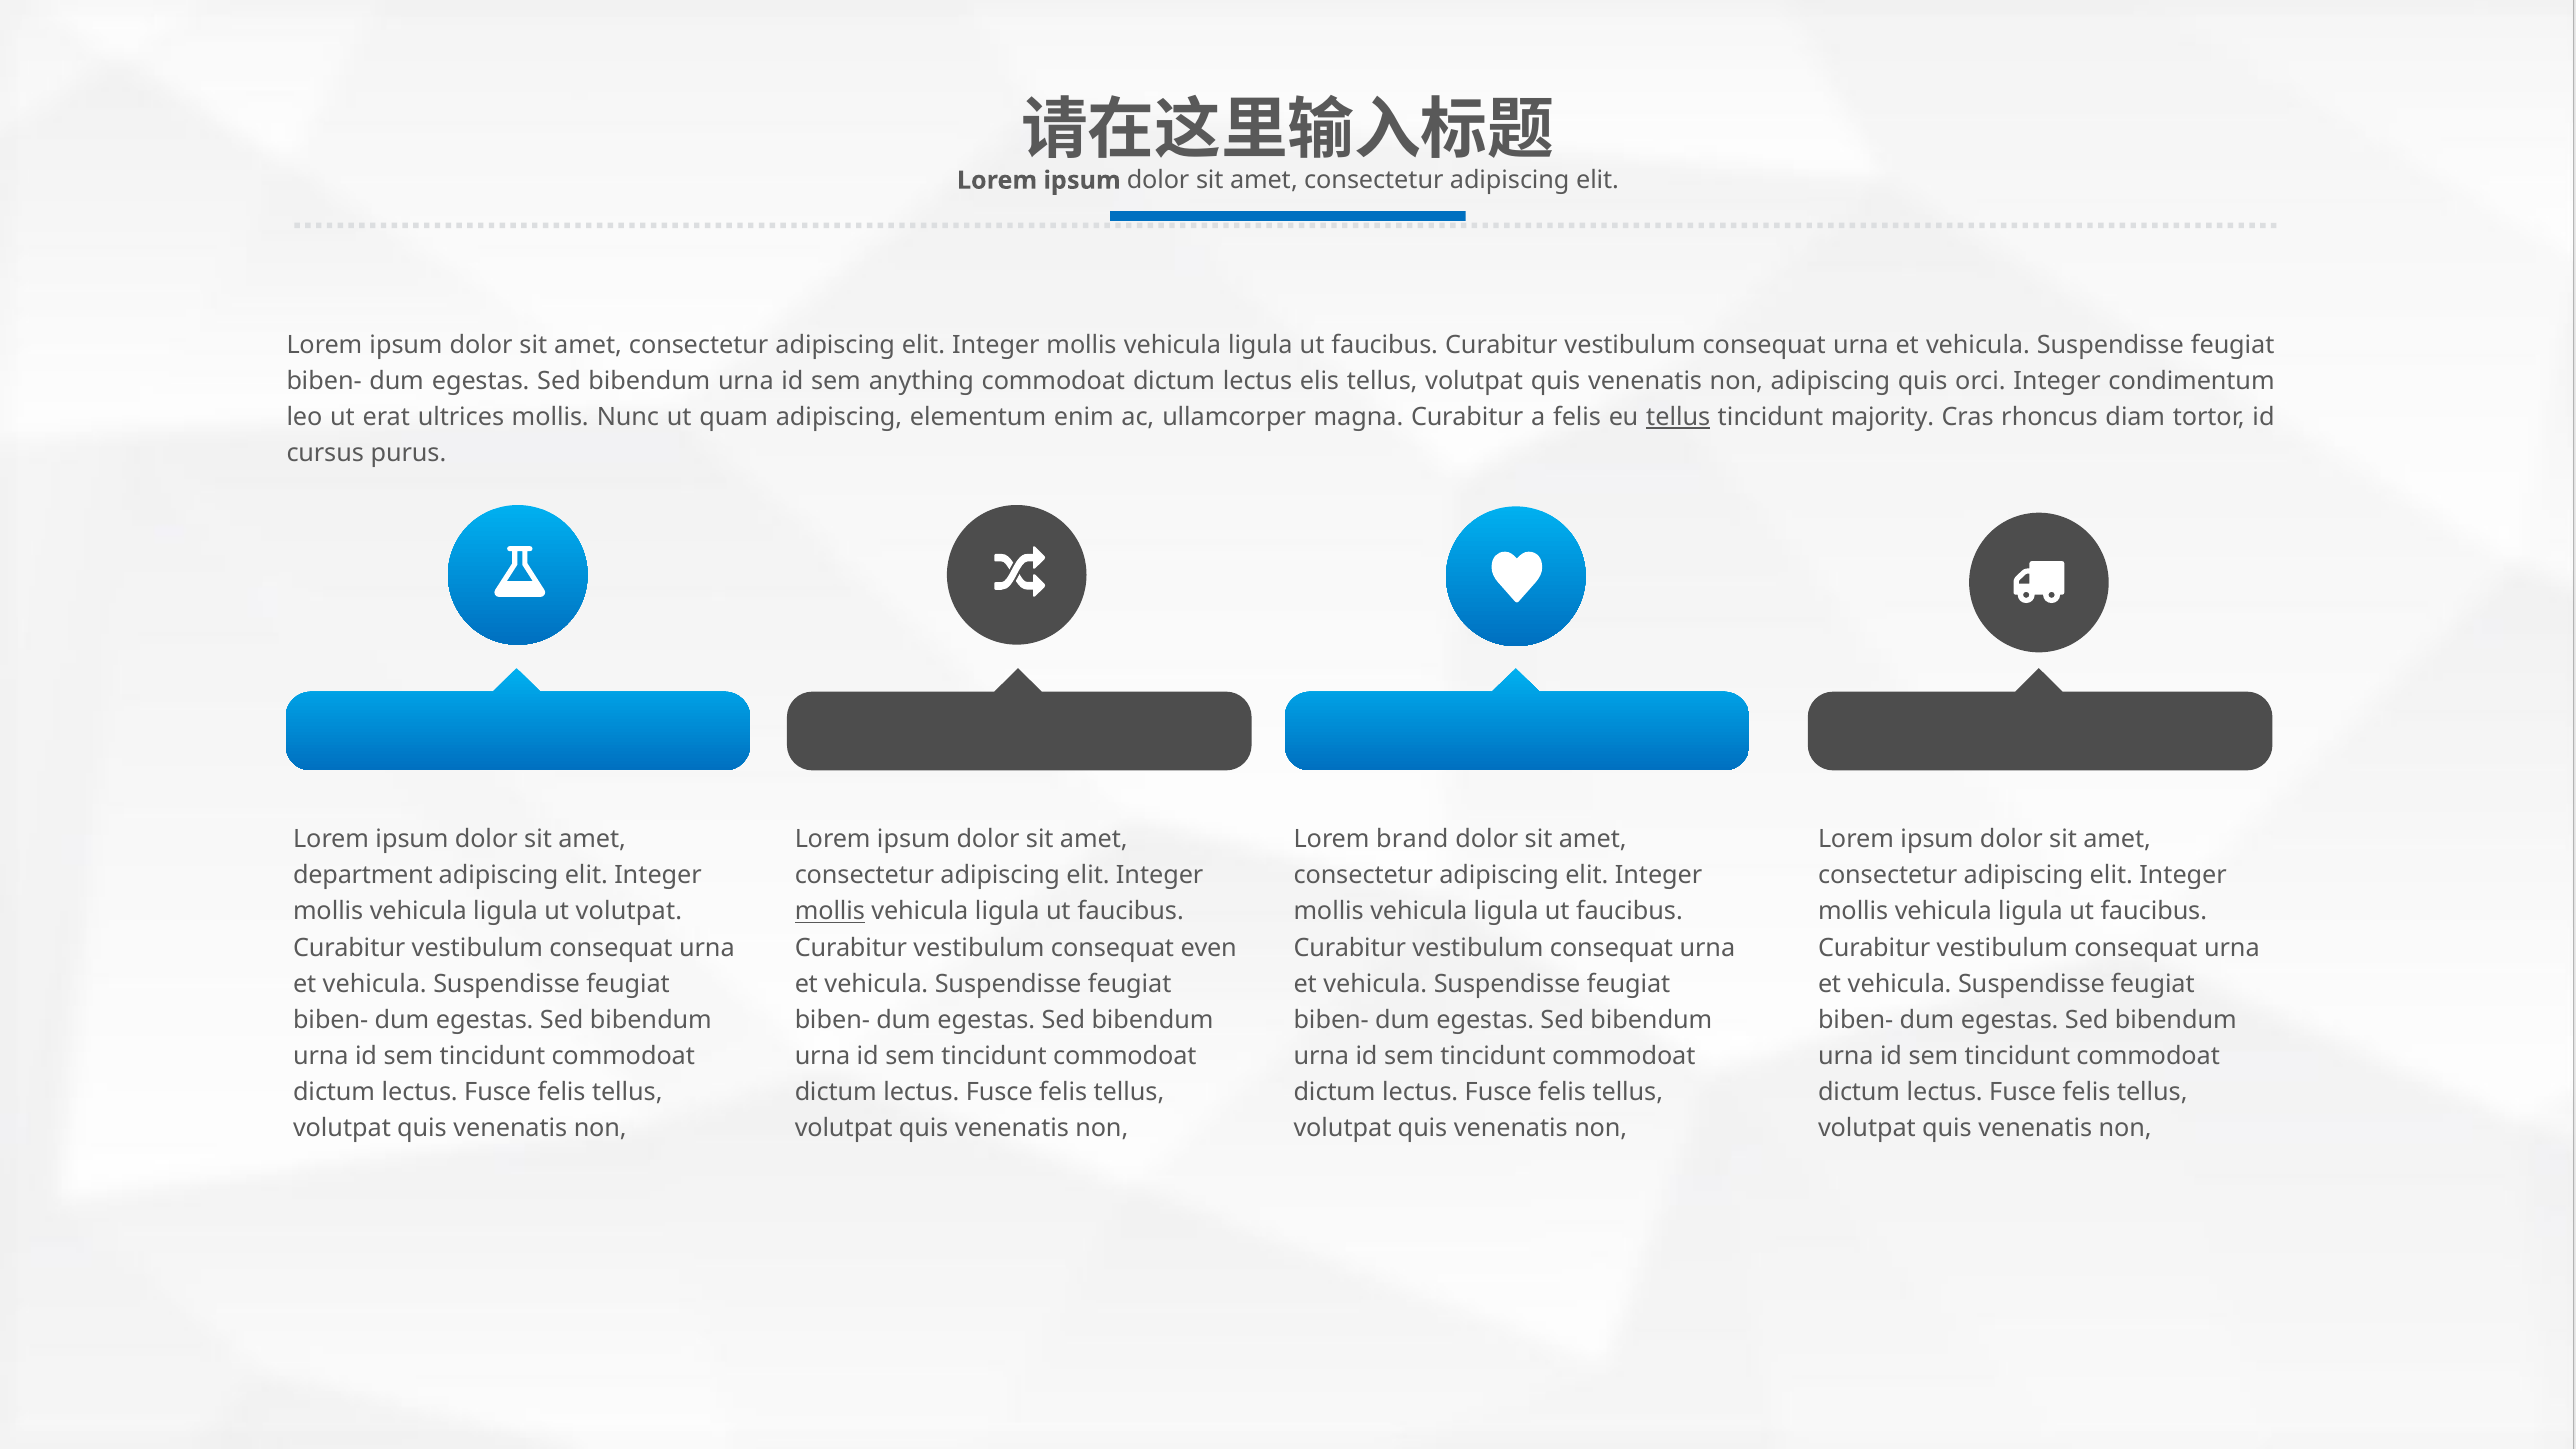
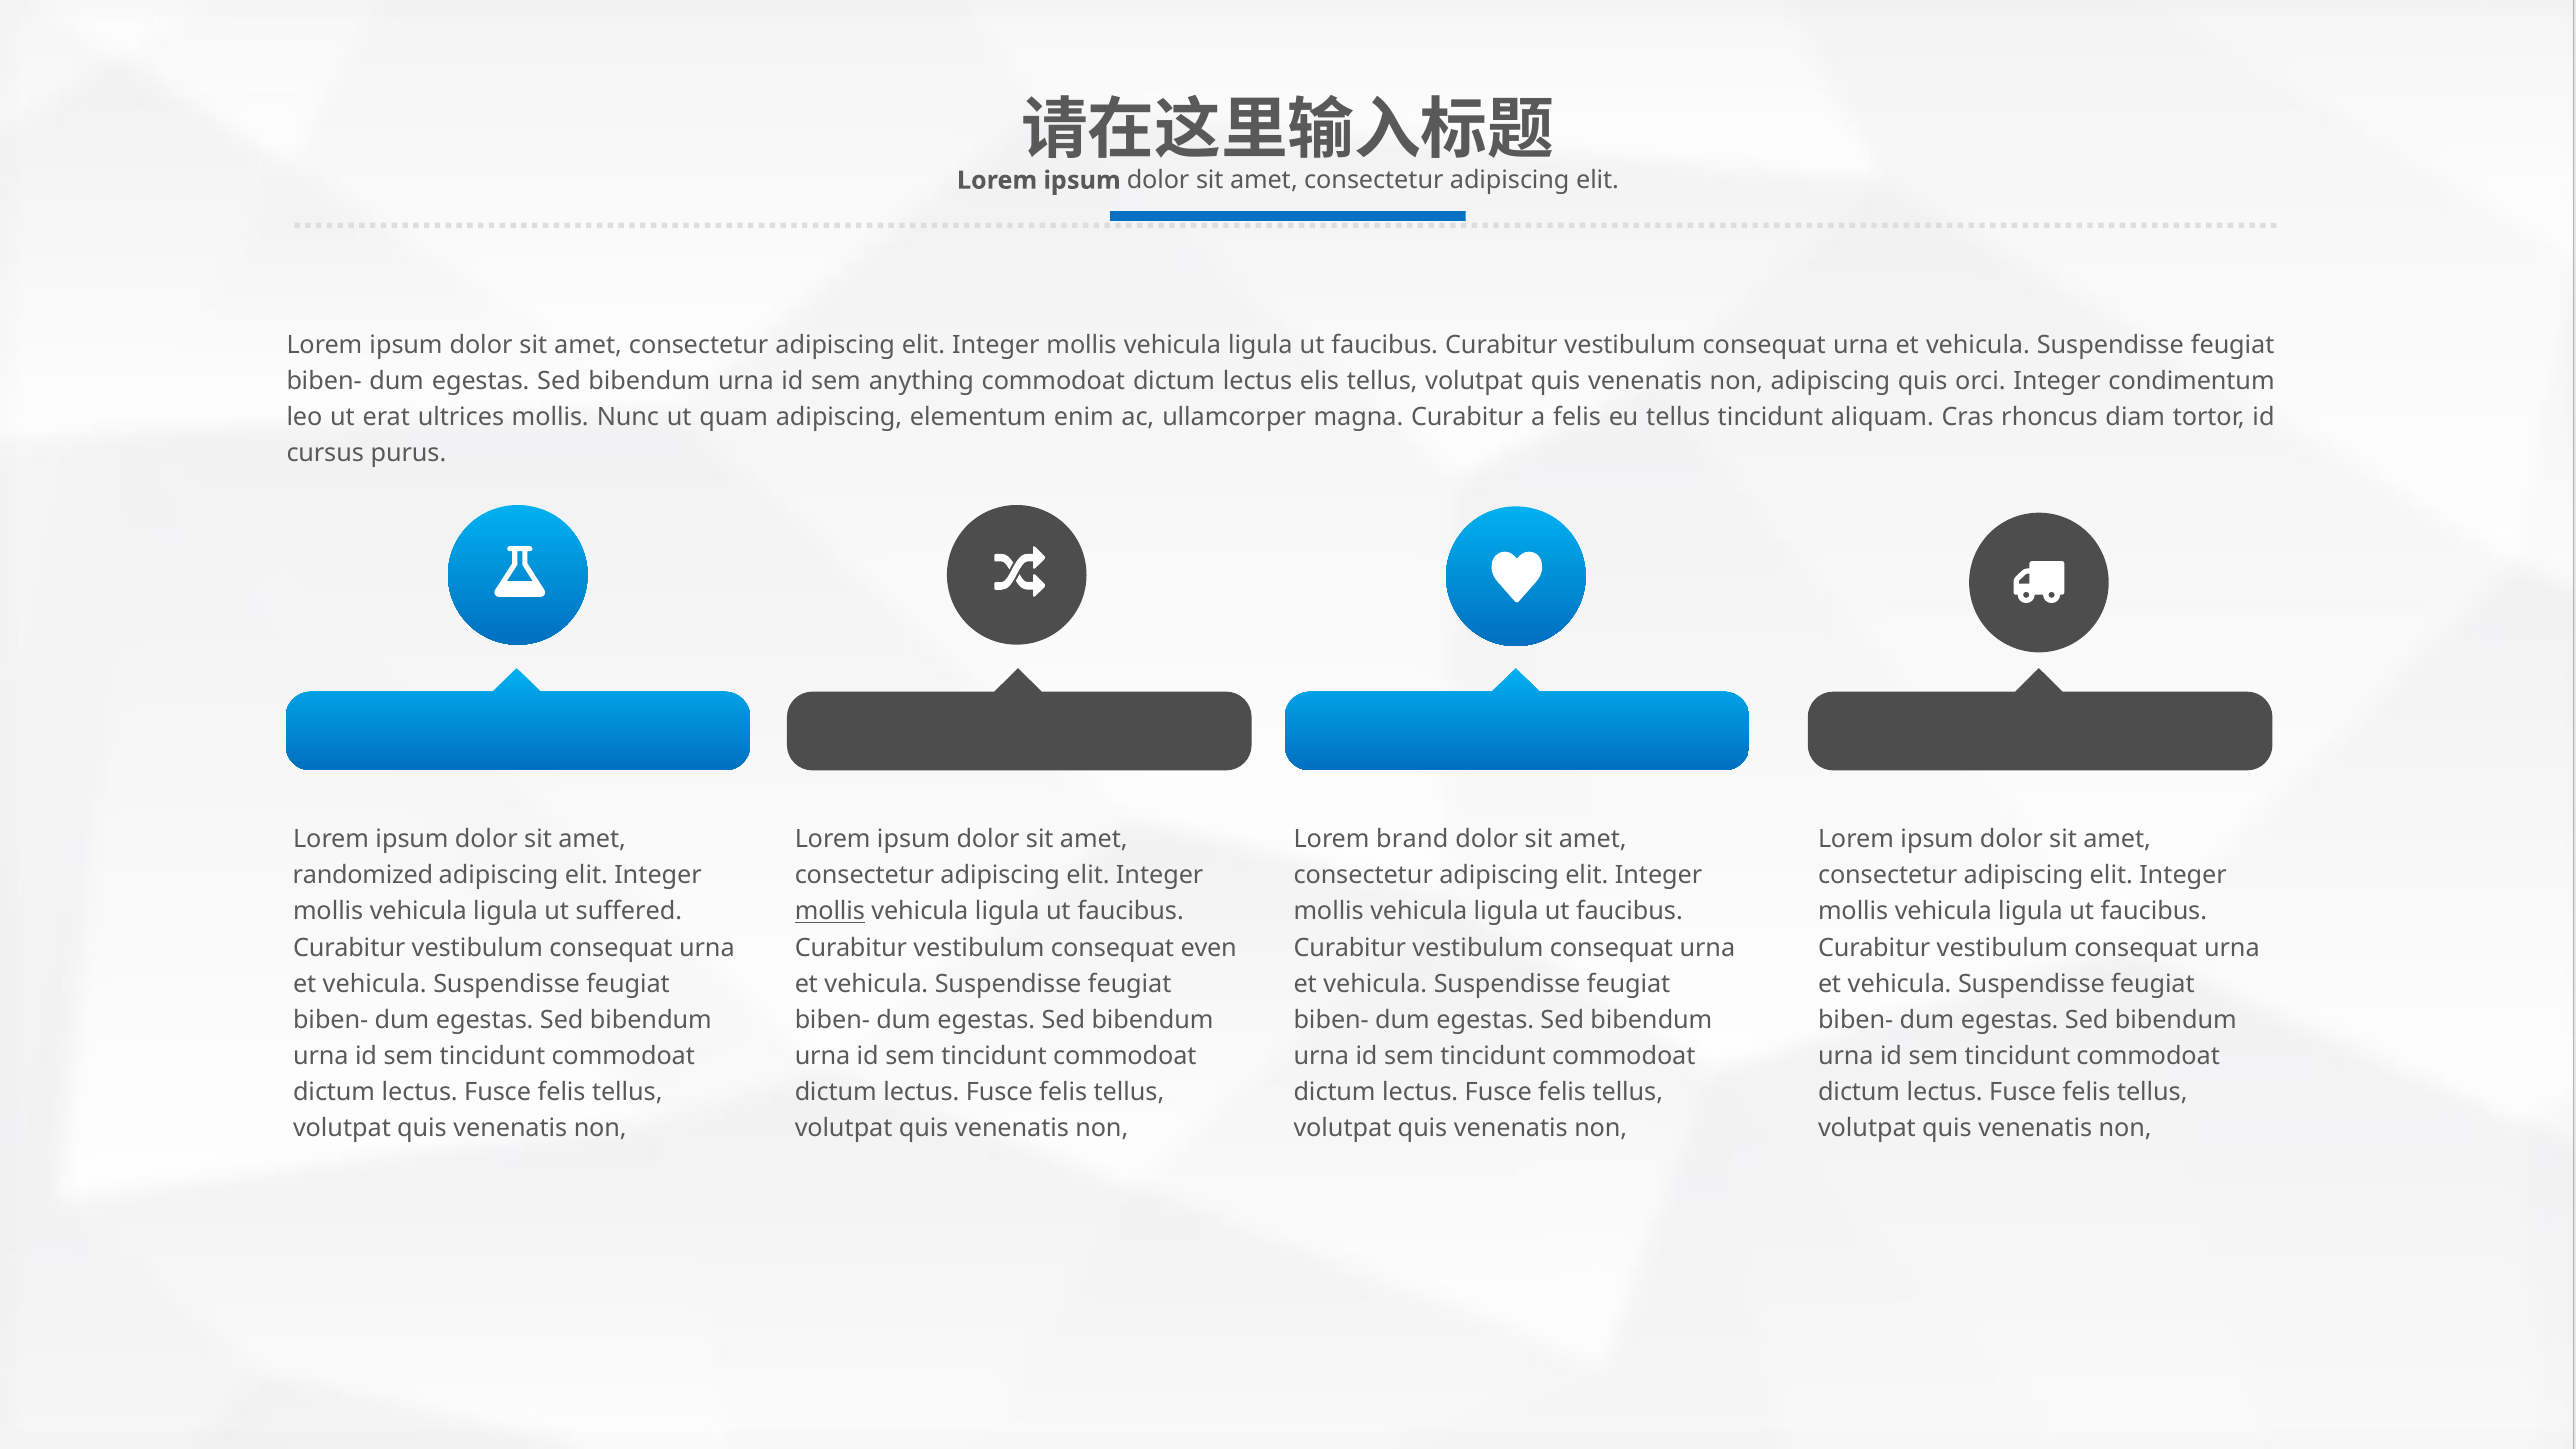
tellus at (1678, 417) underline: present -> none
majority: majority -> aliquam
department: department -> randomized
ut volutpat: volutpat -> suffered
